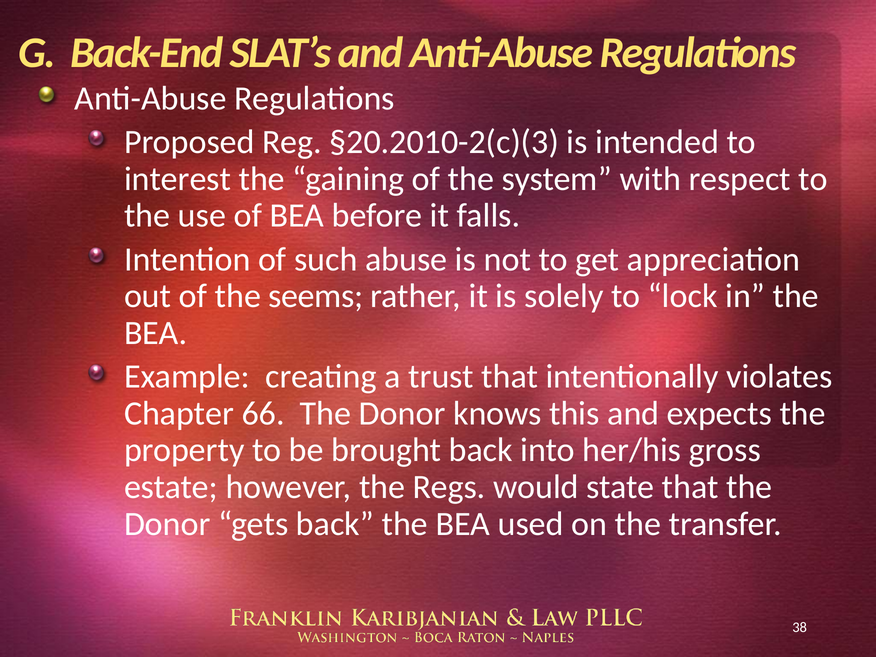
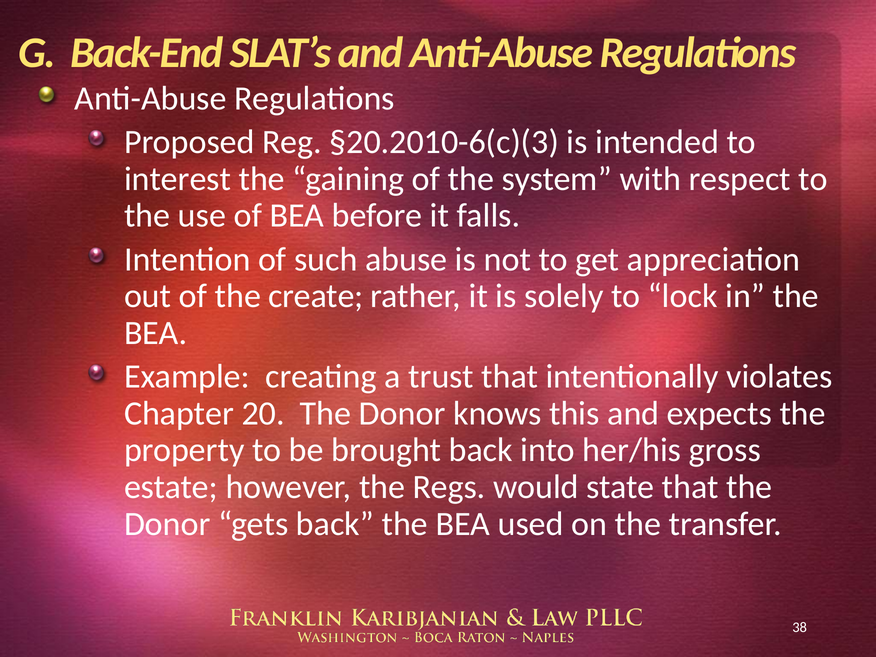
§20.2010-2(c)(3: §20.2010-2(c)(3 -> §20.2010-6(c)(3
seems: seems -> create
66: 66 -> 20
